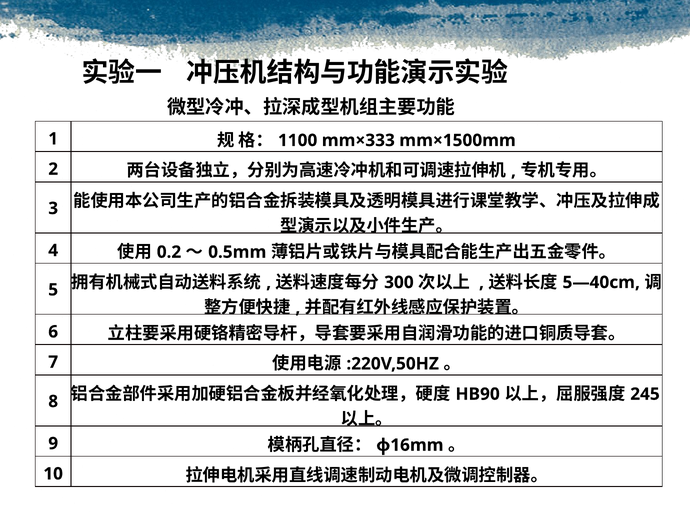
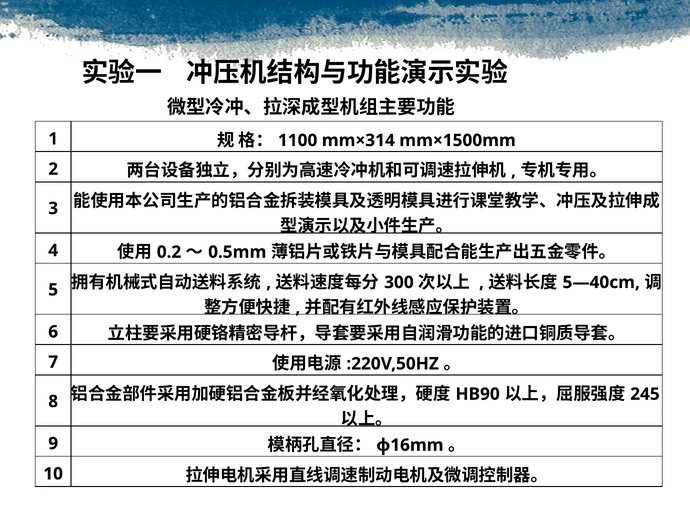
mm×333: mm×333 -> mm×314
